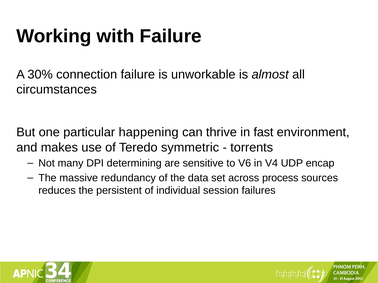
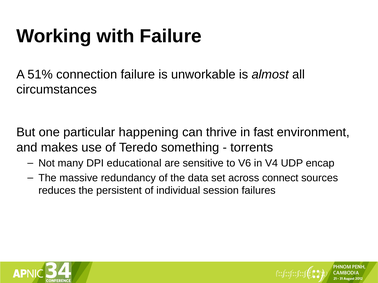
30%: 30% -> 51%
symmetric: symmetric -> something
determining: determining -> educational
process: process -> connect
